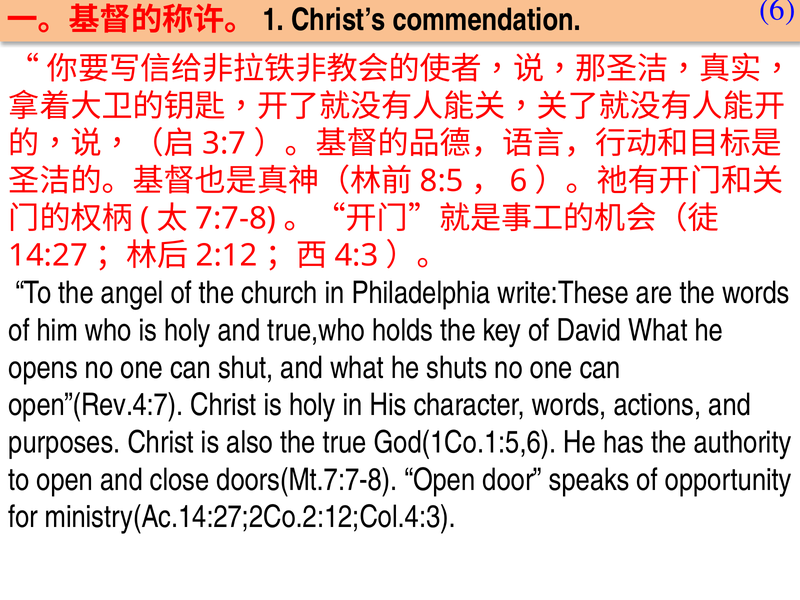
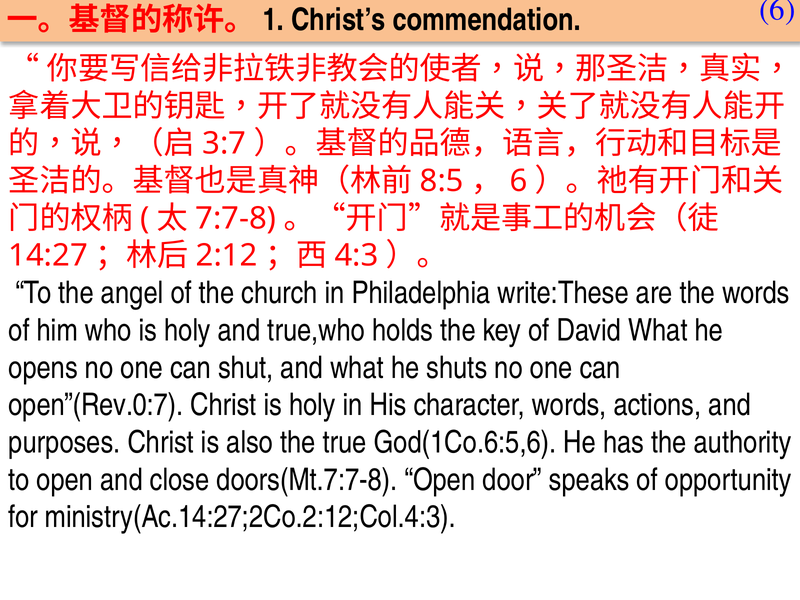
open”(Rev.4:7: open”(Rev.4:7 -> open”(Rev.0:7
God(1Co.1:5,6: God(1Co.1:5,6 -> God(1Co.6:5,6
